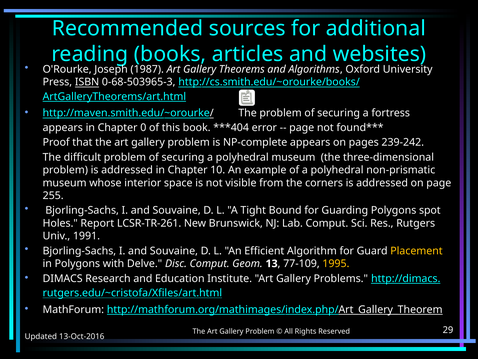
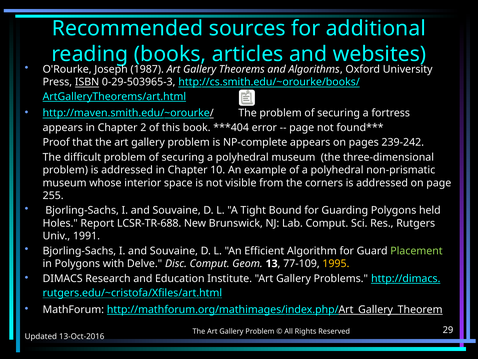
0-68-503965-3: 0-68-503965-3 -> 0-29-503965-3
0: 0 -> 2
spot: spot -> held
LCSR-TR-261: LCSR-TR-261 -> LCSR-TR-688
Placement colour: yellow -> light green
